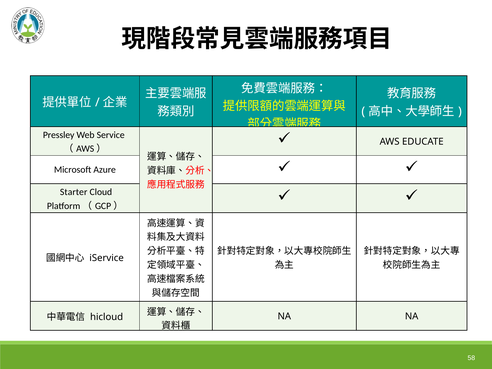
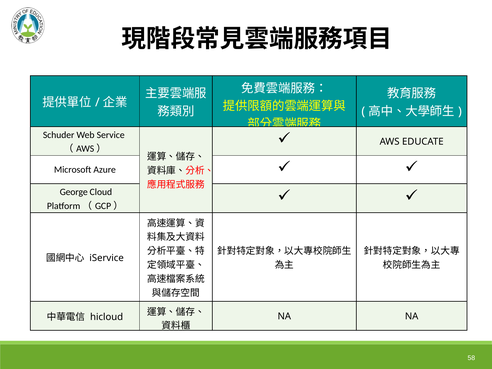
Pressley: Pressley -> Schuder
Starter: Starter -> George
